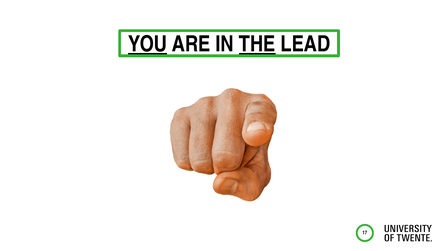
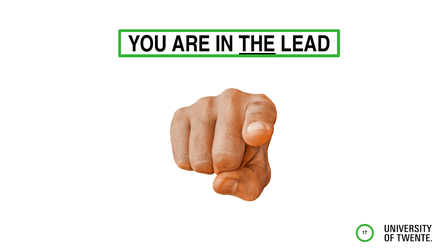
YOU underline: present -> none
